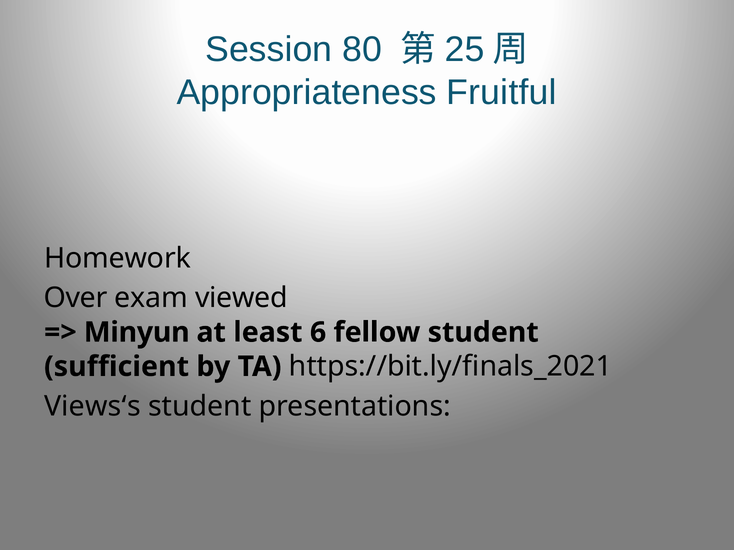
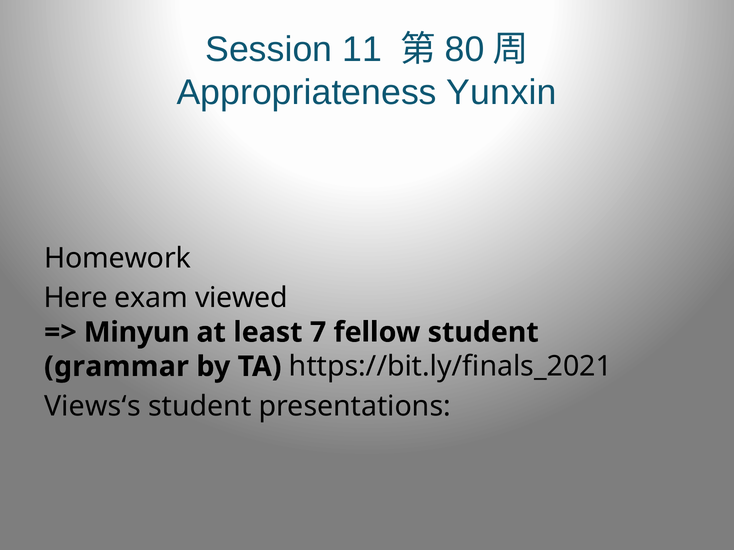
80: 80 -> 11
25: 25 -> 80
Fruitful: Fruitful -> Yunxin
Over: Over -> Here
6: 6 -> 7
sufficient: sufficient -> grammar
